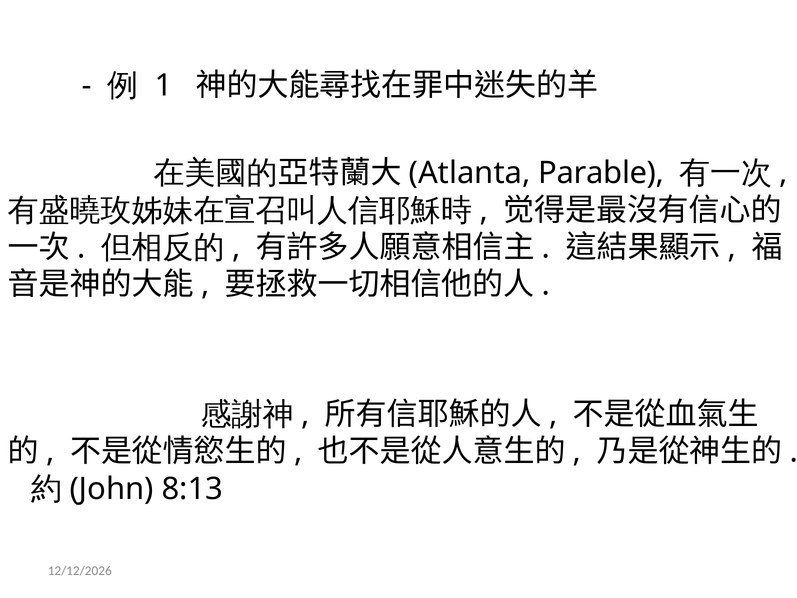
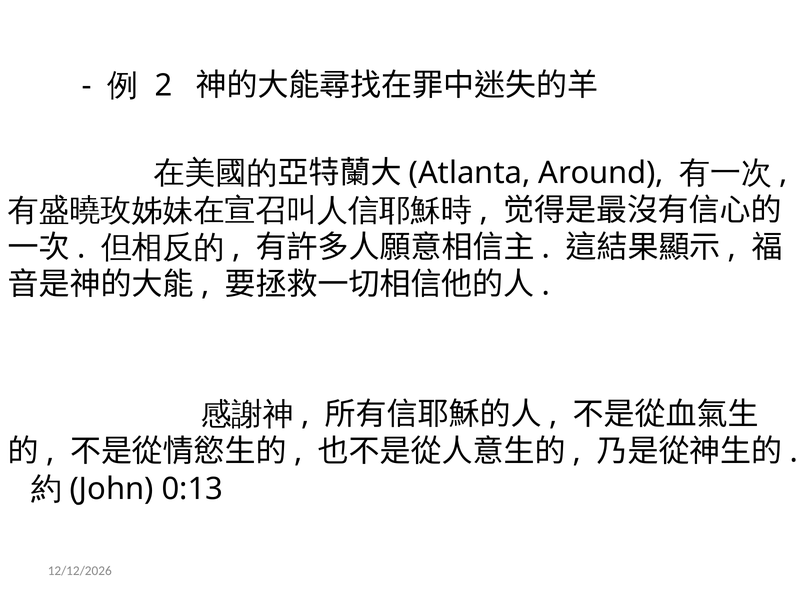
1: 1 -> 2
Parable: Parable -> Around
8:13: 8:13 -> 0:13
